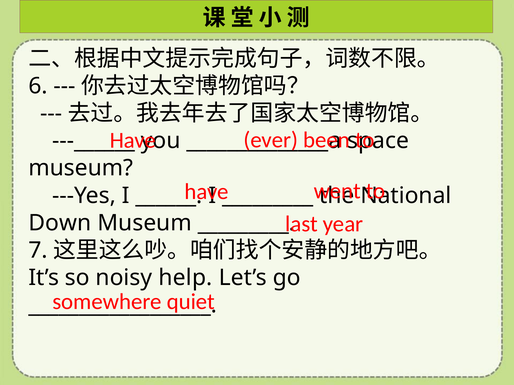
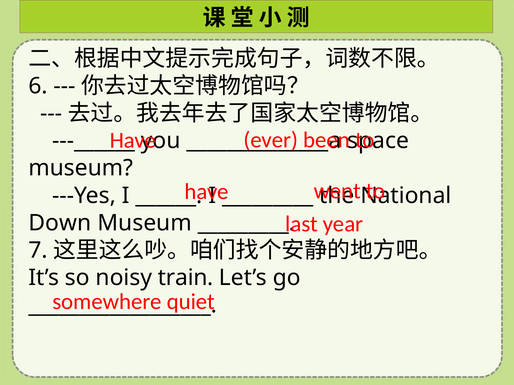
help: help -> train
